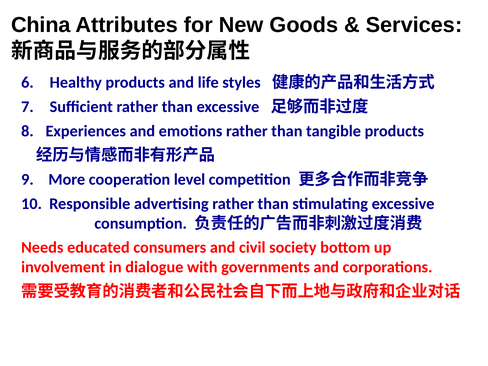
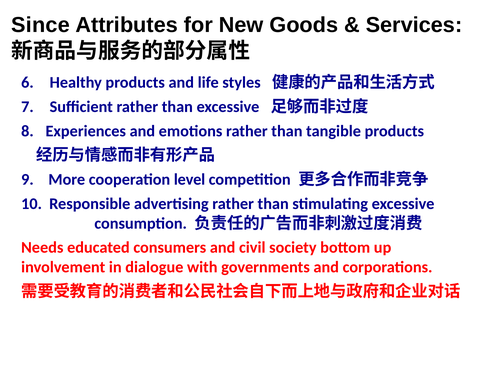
China: China -> Since
